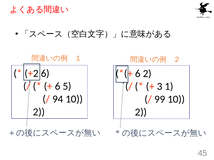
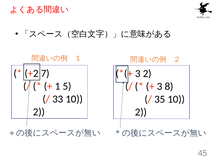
+2 6: 6 -> 7
6 at (138, 74): 6 -> 3
6 at (58, 86): 6 -> 1
1: 1 -> 8
94: 94 -> 33
99: 99 -> 35
